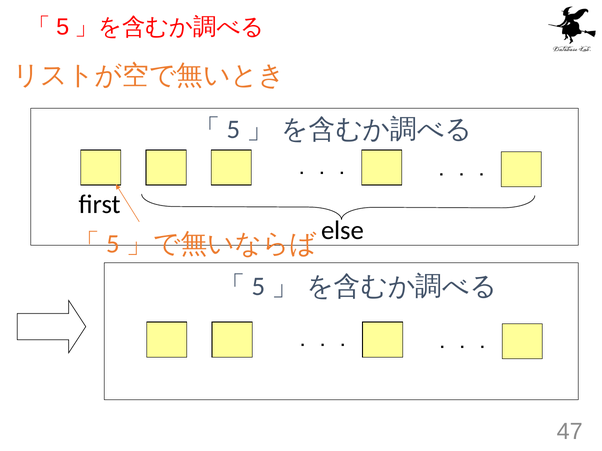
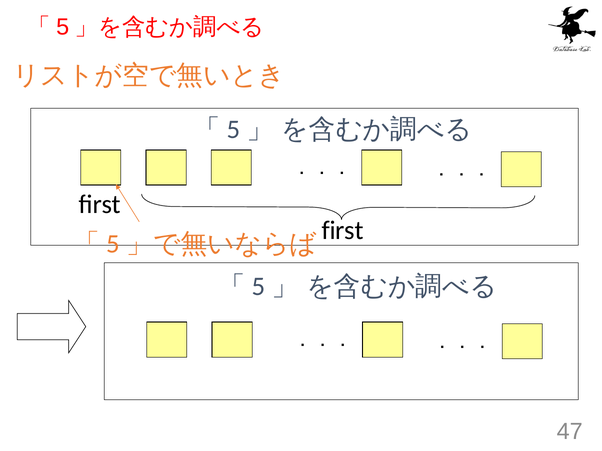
else at (343, 231): else -> first
